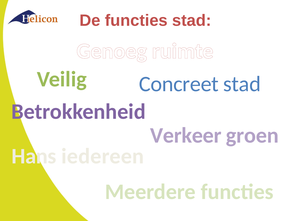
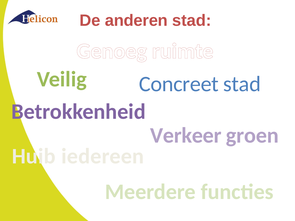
De functies: functies -> anderen
Hans: Hans -> Huib
